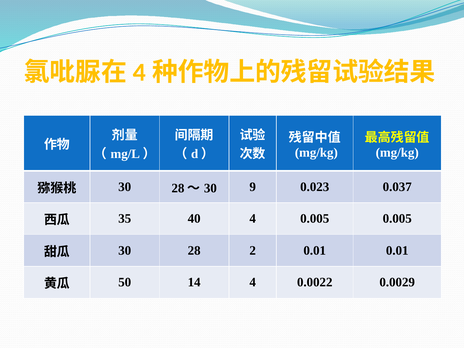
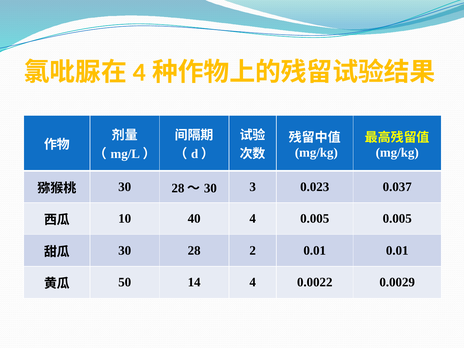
9: 9 -> 3
35: 35 -> 10
